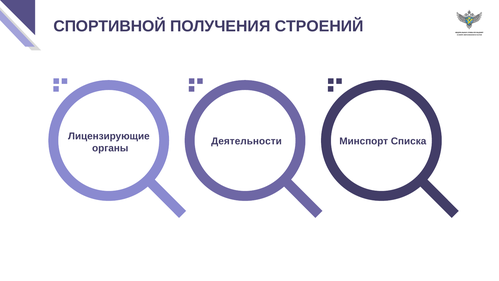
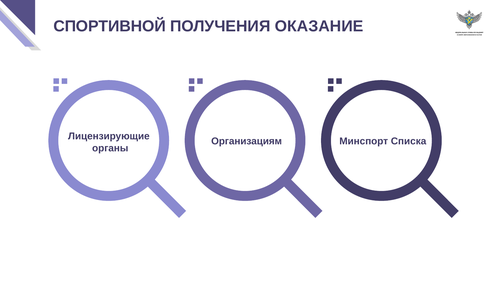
СТРОЕНИЙ: СТРОЕНИЙ -> ОКАЗАНИЕ
Деятельности: Деятельности -> Организациям
